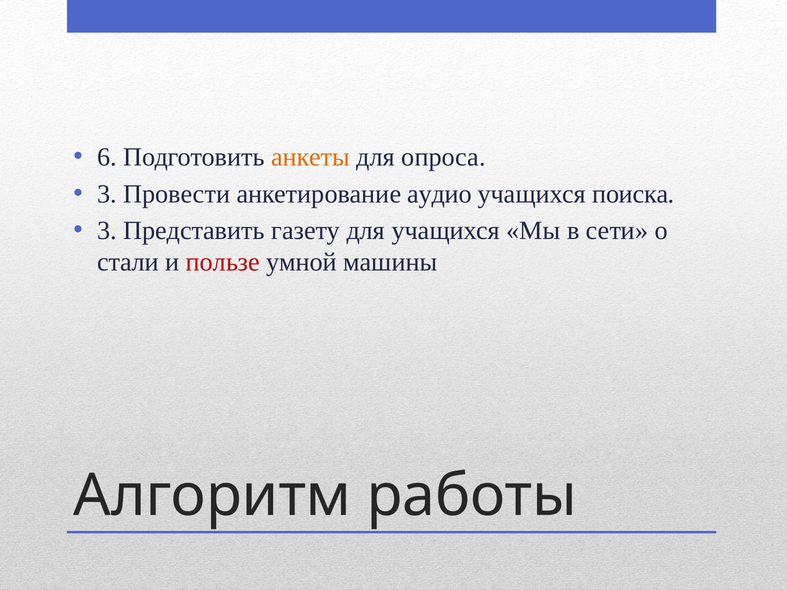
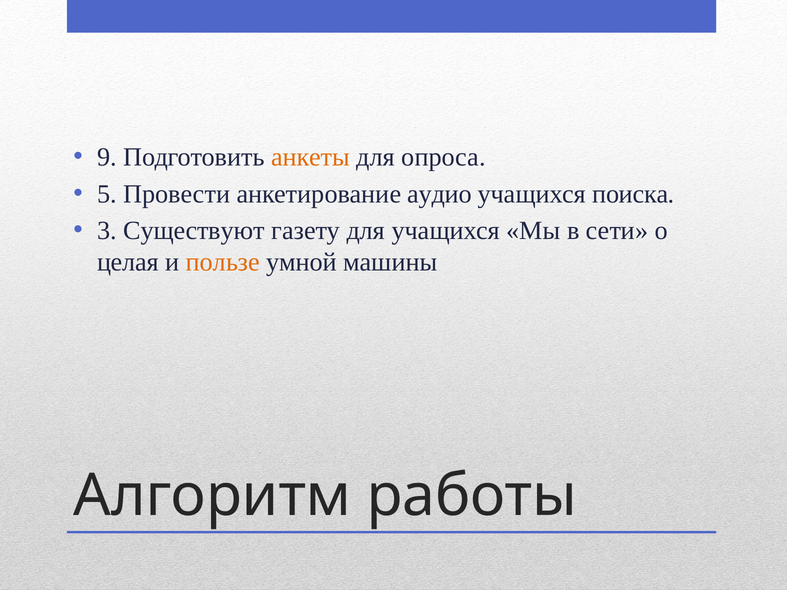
6: 6 -> 9
3 at (107, 194): 3 -> 5
Представить: Представить -> Существуют
стали: стали -> целая
пользе colour: red -> orange
